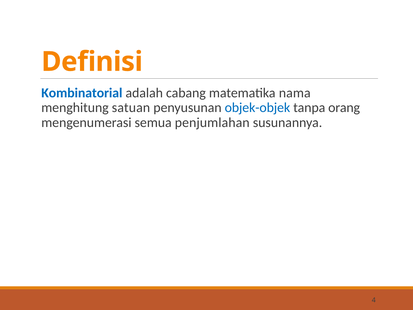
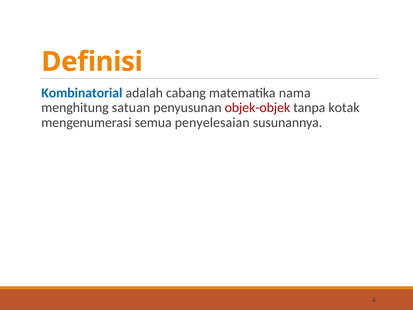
objek-objek colour: blue -> red
orang: orang -> kotak
penjumlahan: penjumlahan -> penyelesaian
